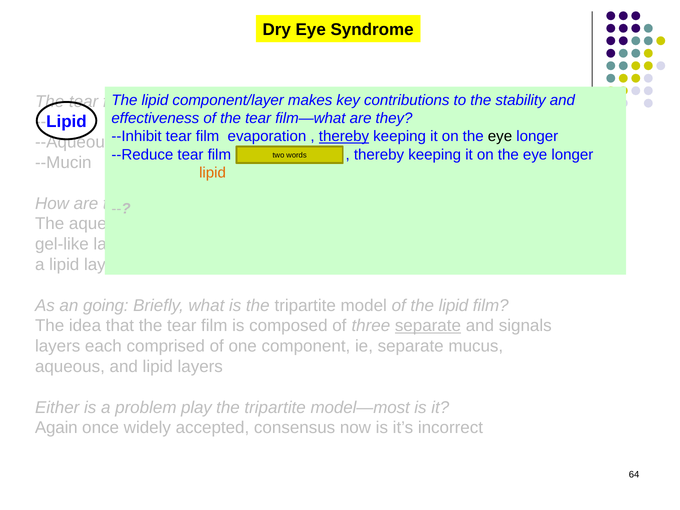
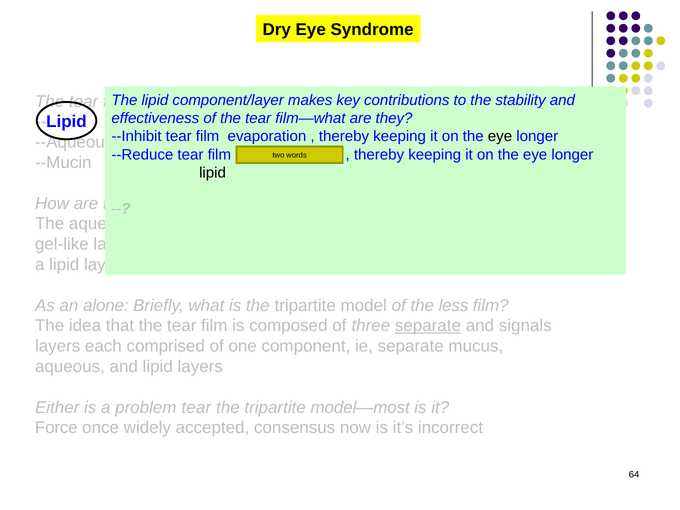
thereby at (344, 136) underline: present -> none
lipid at (213, 173) colour: orange -> black
going: going -> alone
of the lipid: lipid -> less
problem play: play -> tear
Again: Again -> Force
